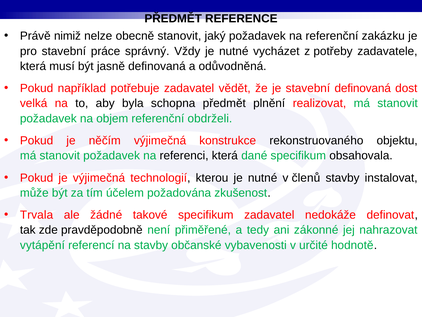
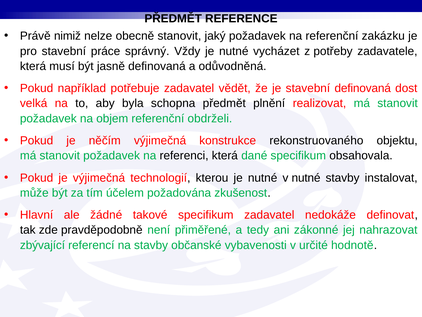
v členů: členů -> nutné
Trvala: Trvala -> Hlavní
vytápění: vytápění -> zbývající
